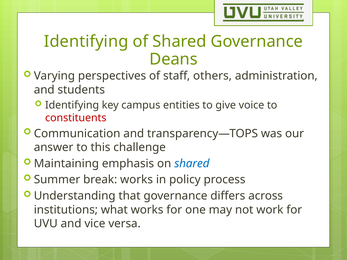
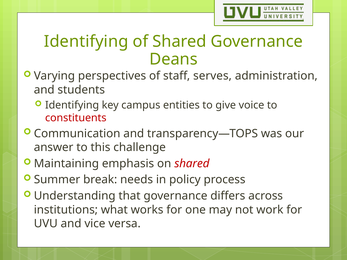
others: others -> serves
shared at (192, 164) colour: blue -> red
break works: works -> needs
